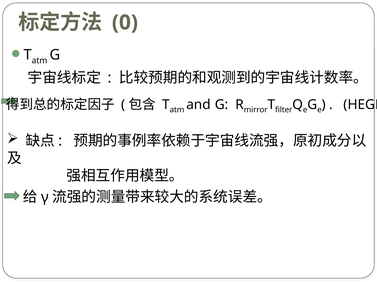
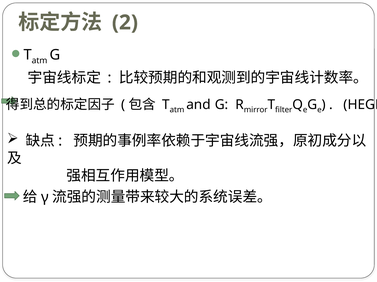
0: 0 -> 2
